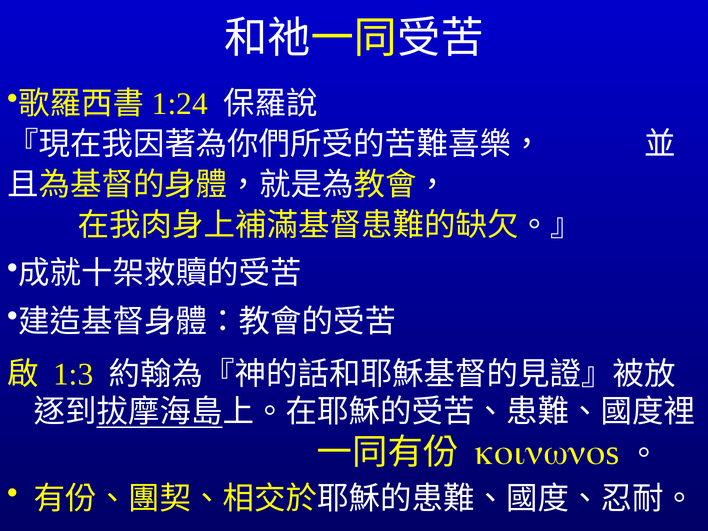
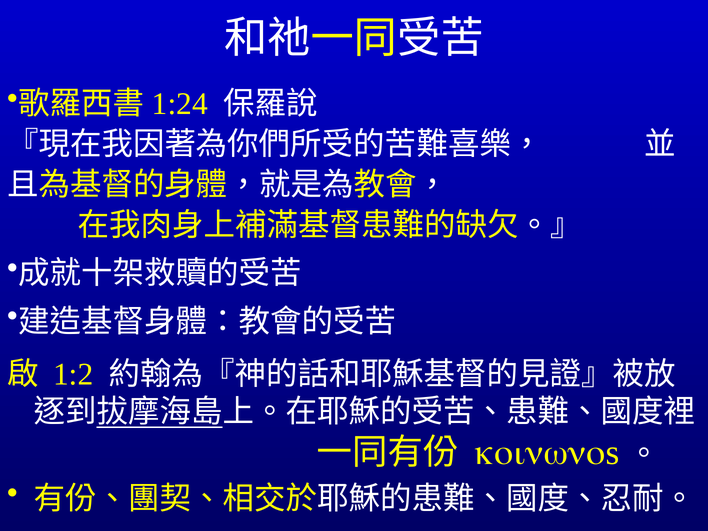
1:3: 1:3 -> 1:2
